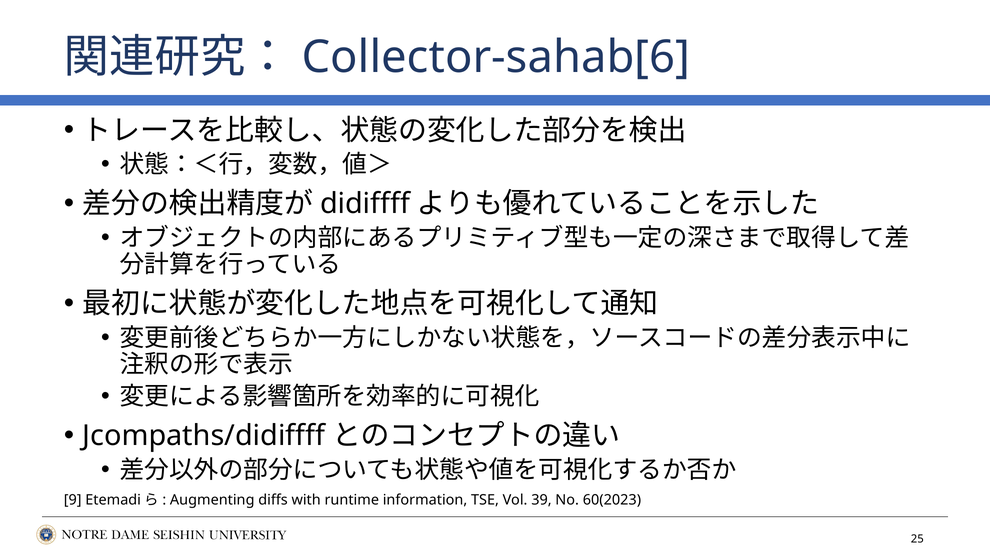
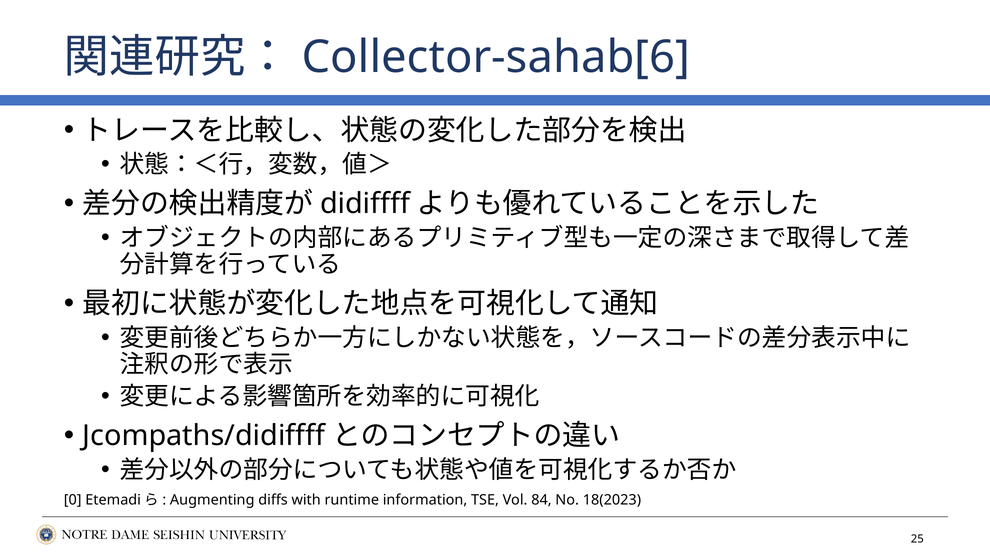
9: 9 -> 0
39: 39 -> 84
60(2023: 60(2023 -> 18(2023
